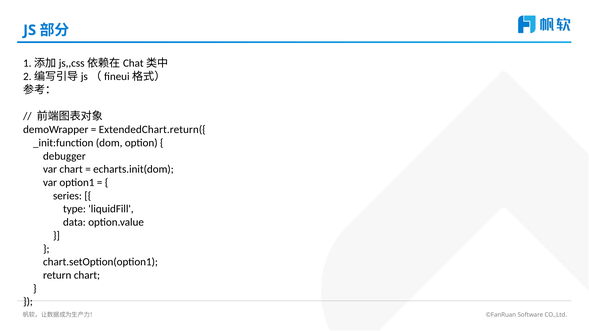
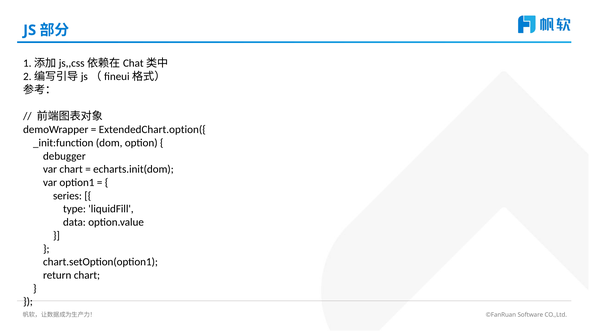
ExtendedChart.return({: ExtendedChart.return({ -> ExtendedChart.option({
